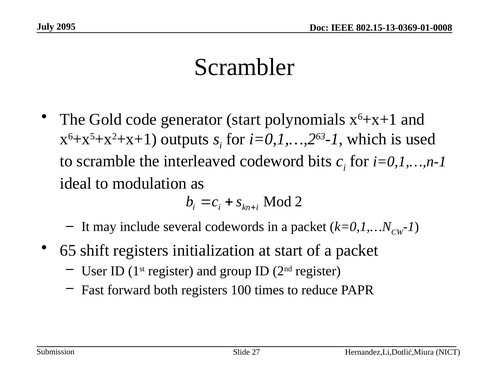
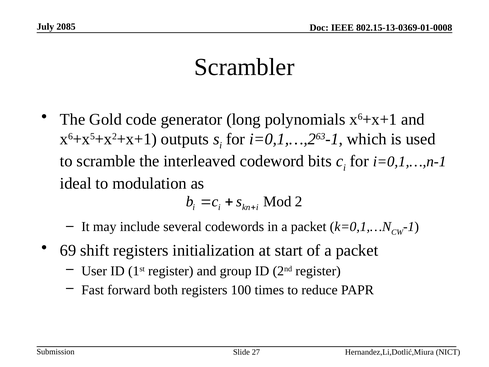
2095: 2095 -> 2085
generator start: start -> long
65: 65 -> 69
